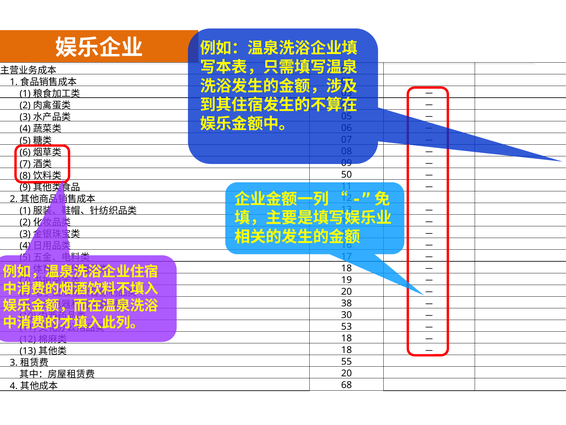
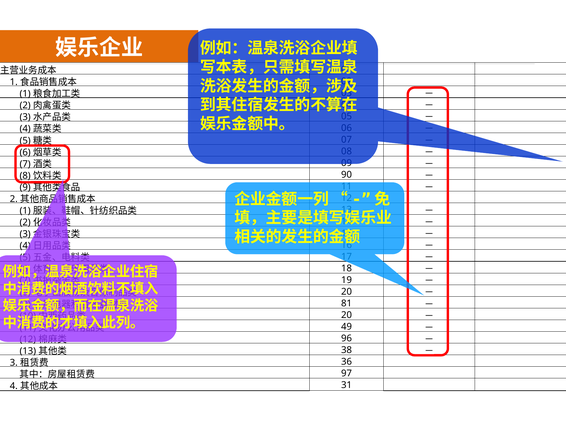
50: 50 -> 90
38: 38 -> 81
30 at (347, 315): 30 -> 20
53: 53 -> 49
18 at (347, 338): 18 -> 96
18 at (347, 350): 18 -> 38
55: 55 -> 36
20 at (347, 373): 20 -> 97
68: 68 -> 31
